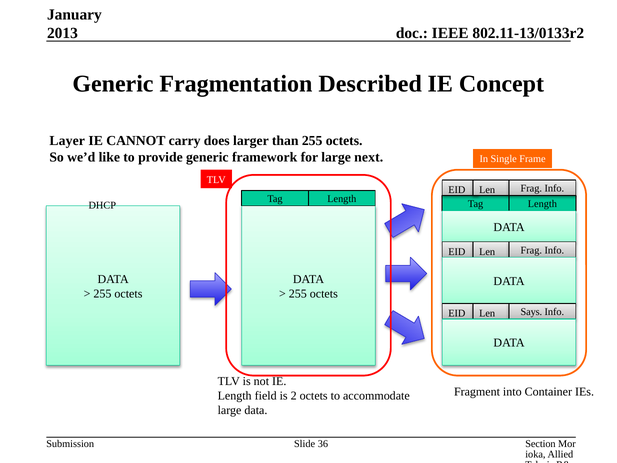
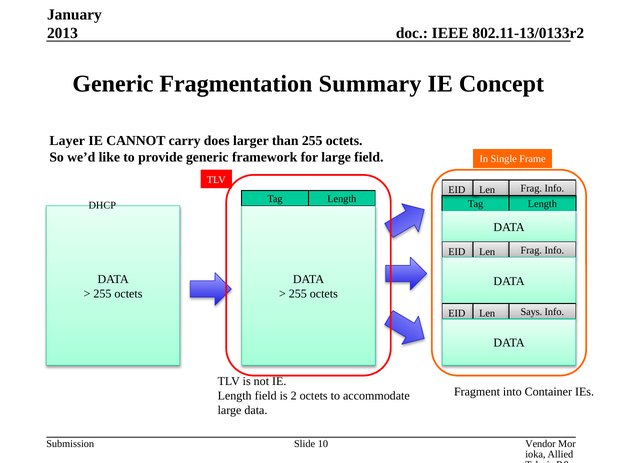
Described: Described -> Summary
large next: next -> field
Section: Section -> Vendor
36: 36 -> 10
